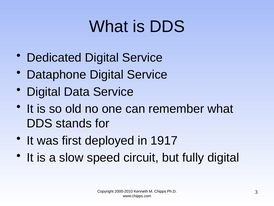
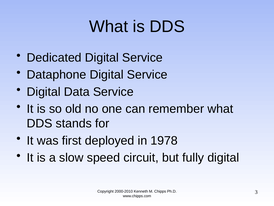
1917: 1917 -> 1978
